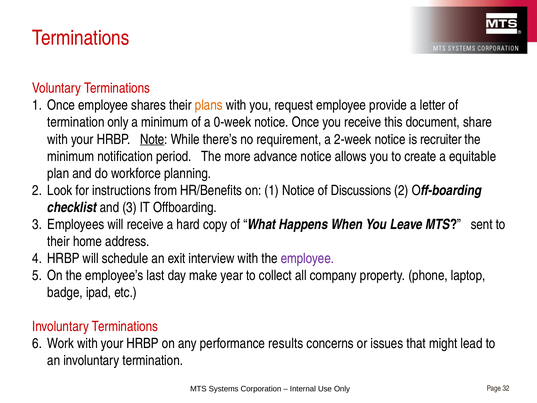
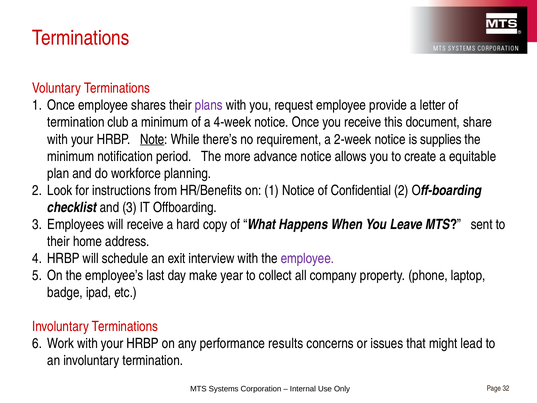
plans colour: orange -> purple
termination only: only -> club
0-week: 0-week -> 4-week
recruiter: recruiter -> supplies
Discussions: Discussions -> Confidential
